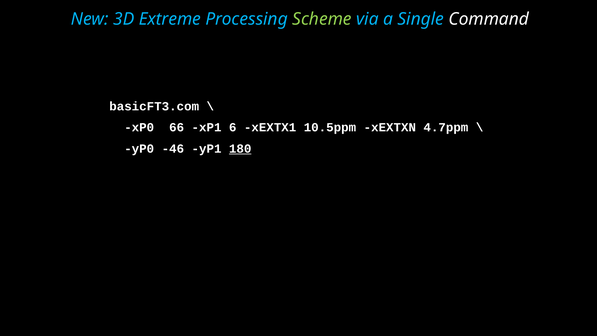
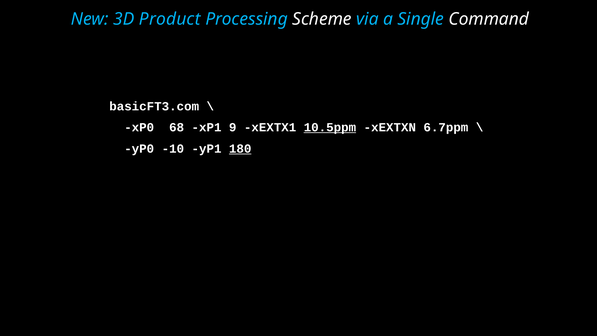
Extreme: Extreme -> Product
Scheme colour: light green -> white
66: 66 -> 68
6: 6 -> 9
10.5ppm underline: none -> present
4.7ppm: 4.7ppm -> 6.7ppm
-46: -46 -> -10
